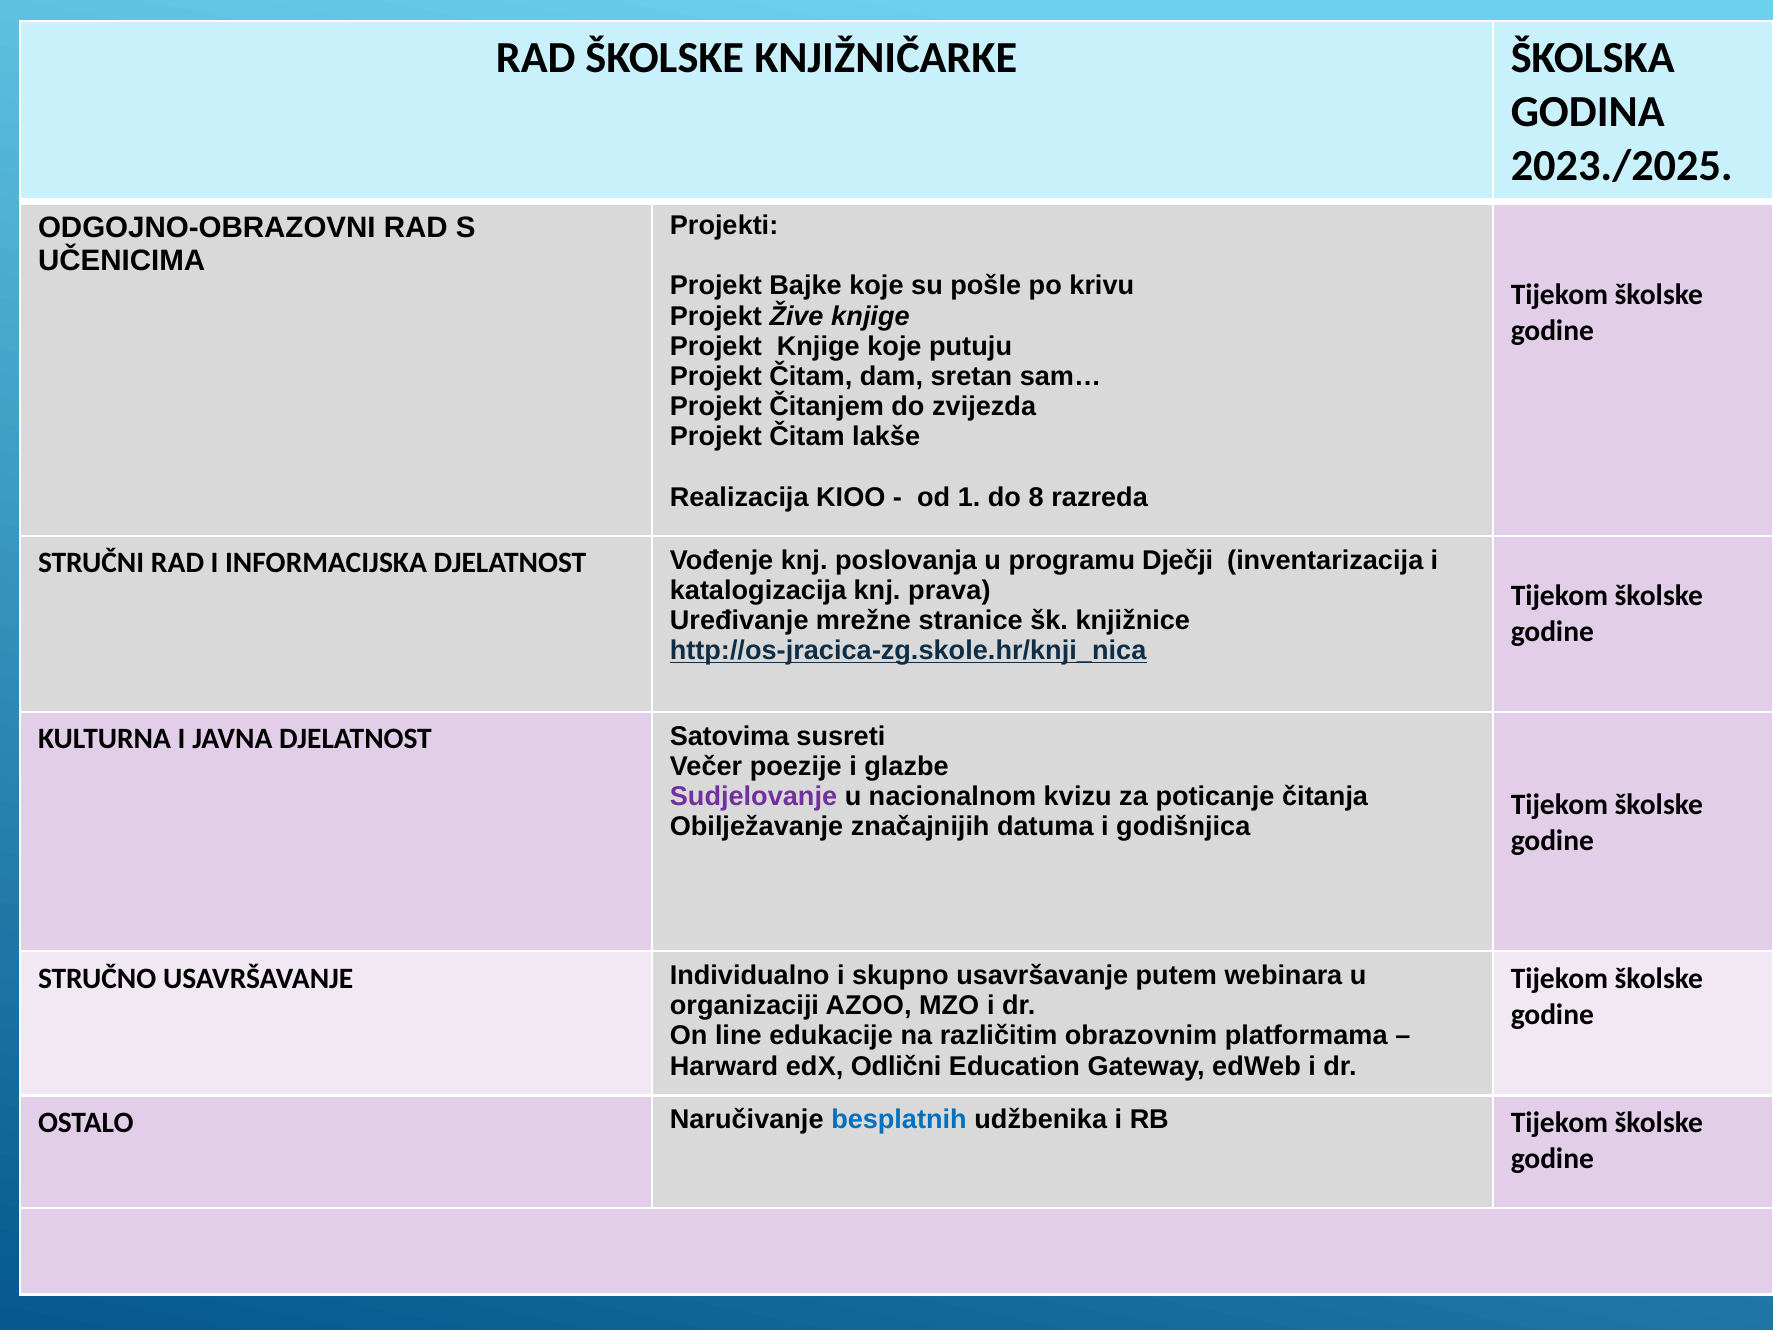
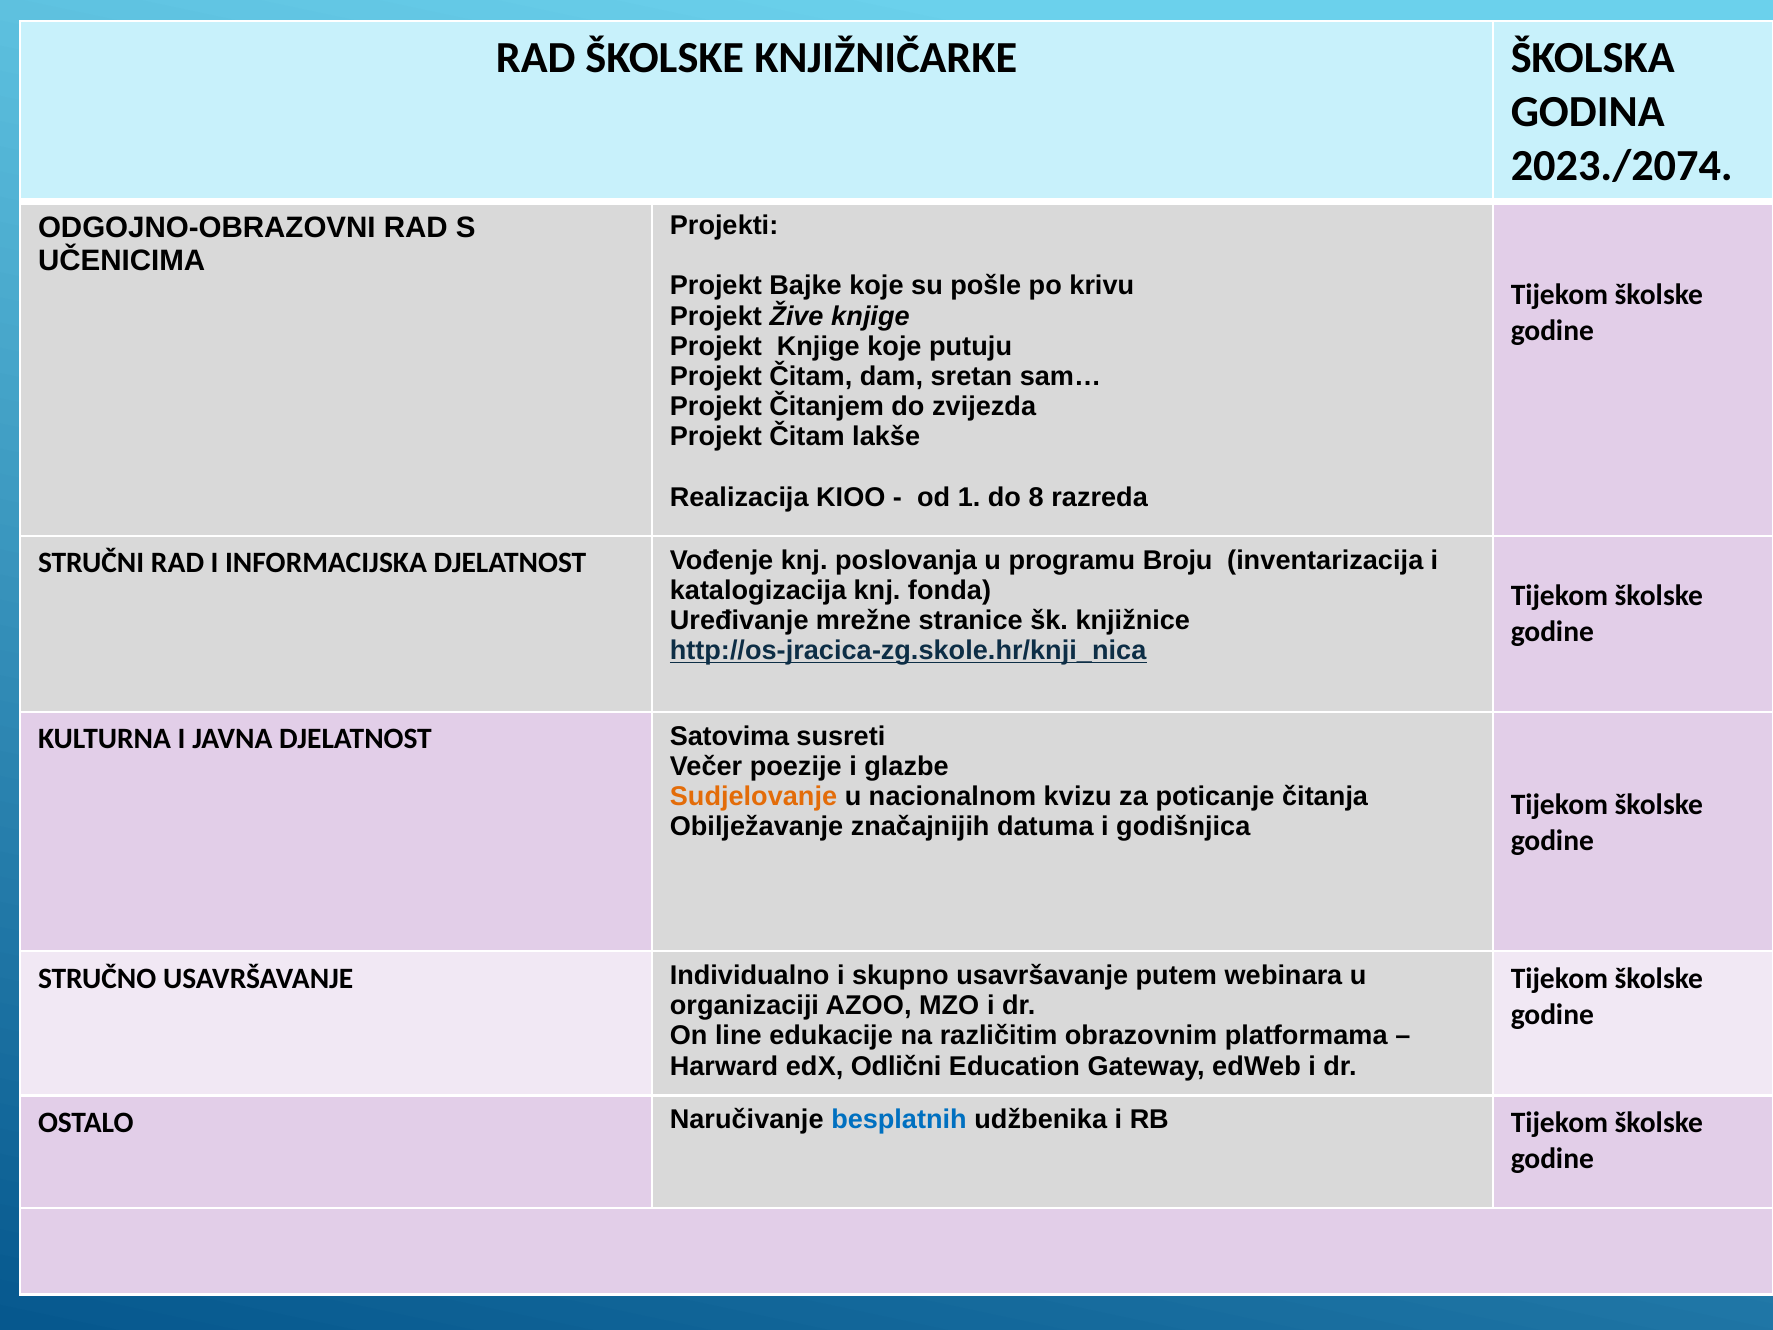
2023./2025: 2023./2025 -> 2023./2074
Dječji: Dječji -> Broju
prava: prava -> fonda
Sudjelovanje colour: purple -> orange
